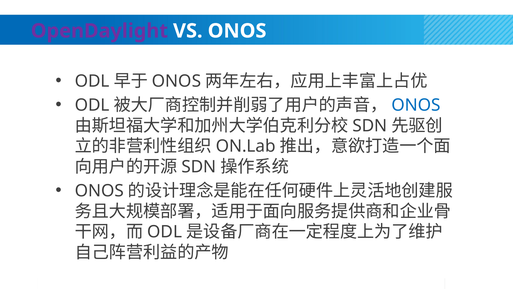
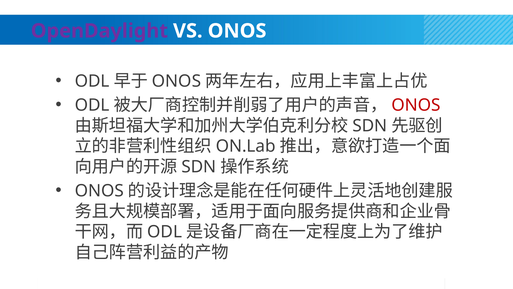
ONOS at (416, 105) colour: blue -> red
